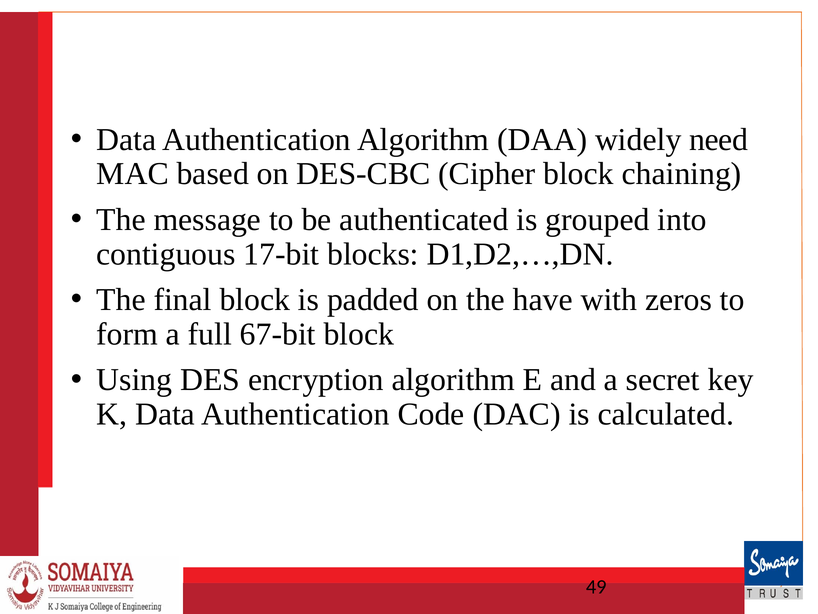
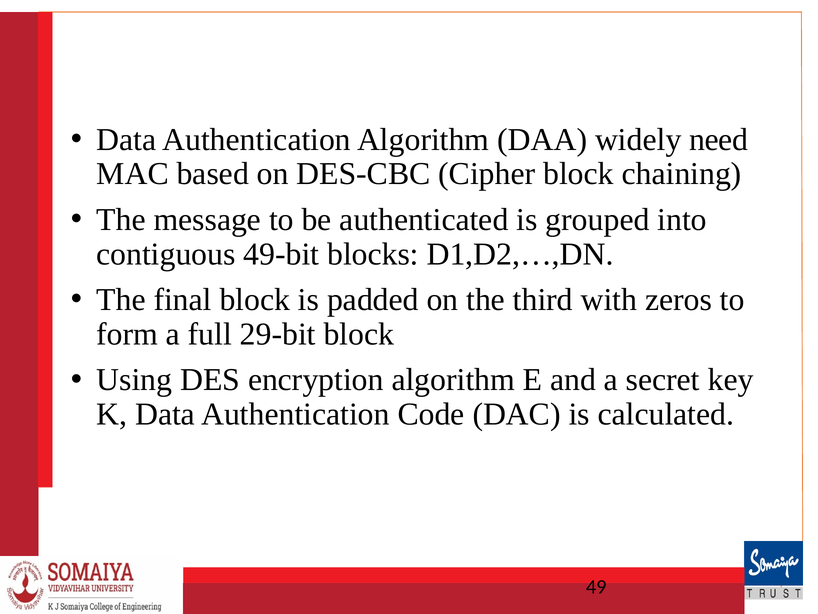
17-bit: 17-bit -> 49-bit
have: have -> third
67-bit: 67-bit -> 29-bit
